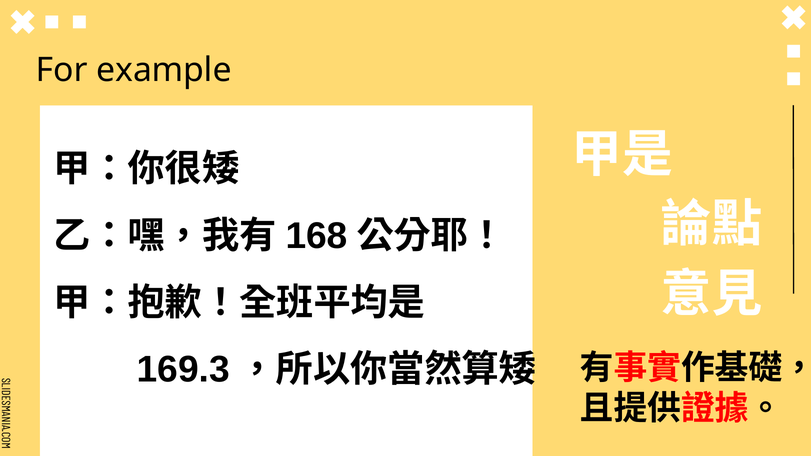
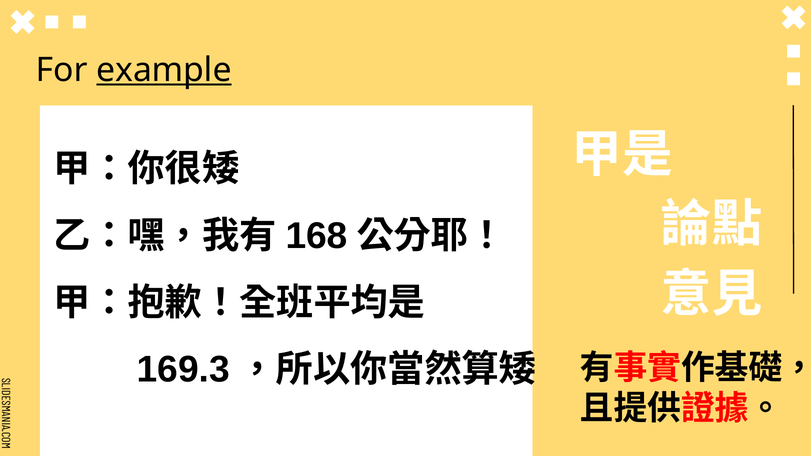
example underline: none -> present
